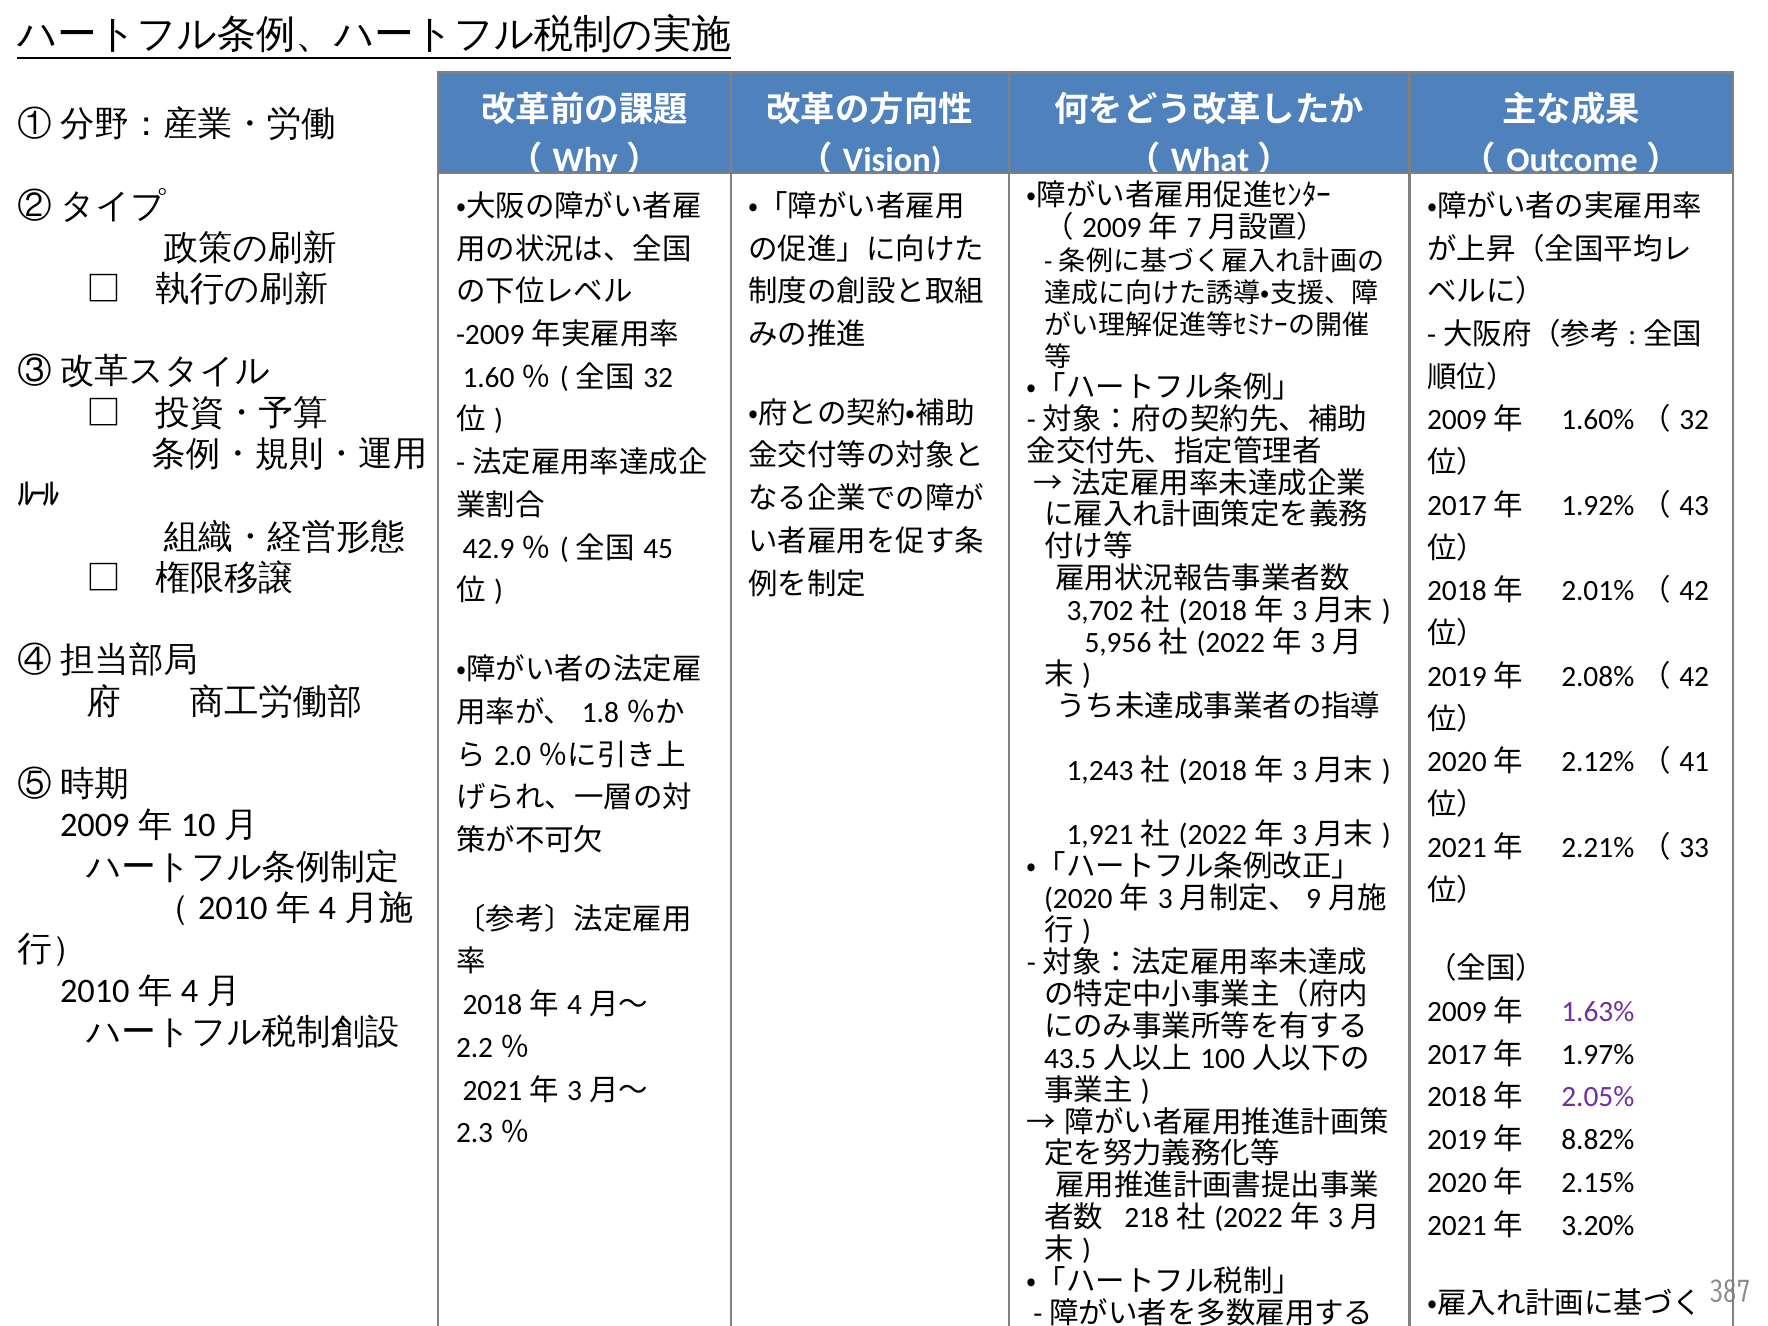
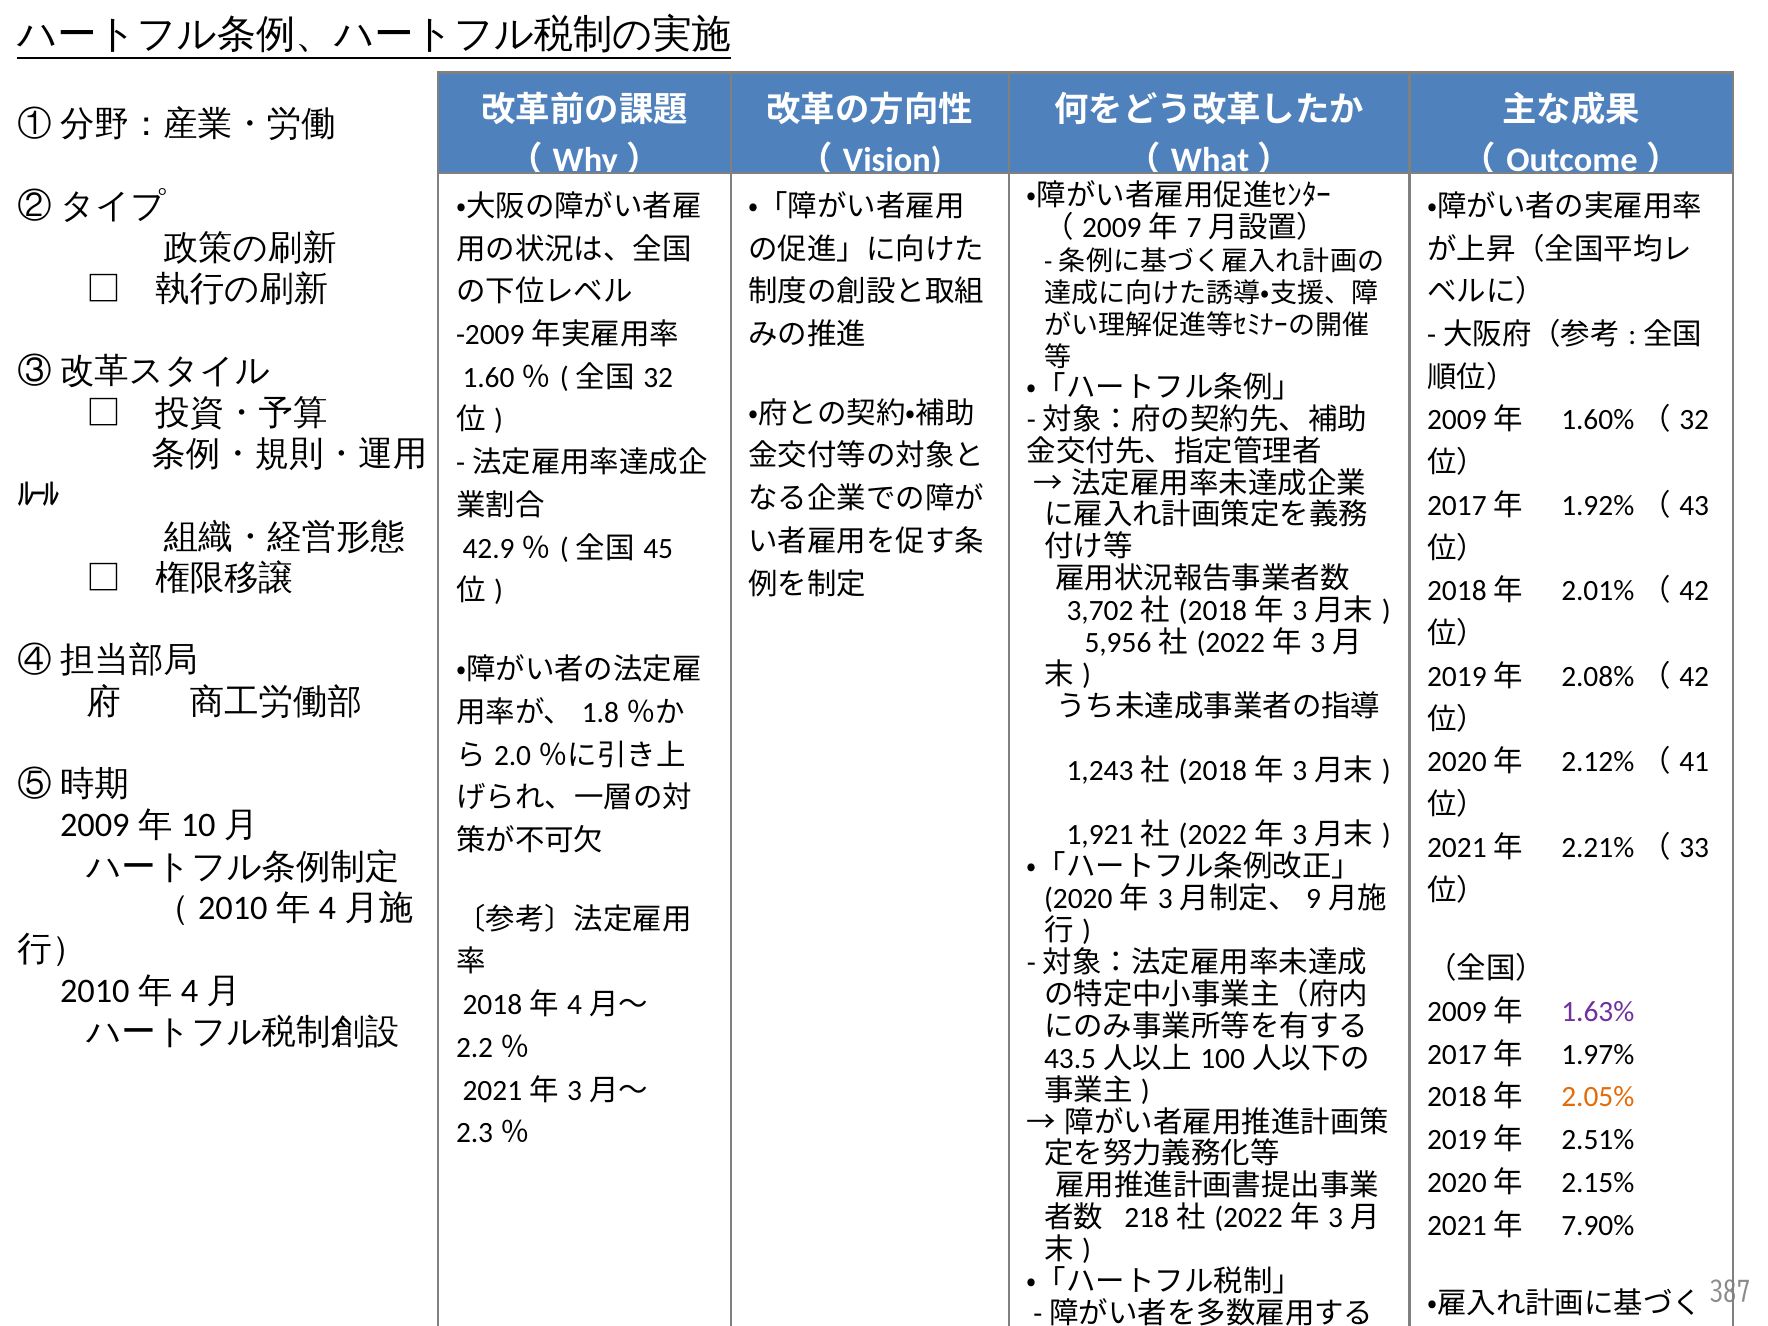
2.05% colour: purple -> orange
8.82%: 8.82% -> 2.51%
3.20%: 3.20% -> 7.90%
